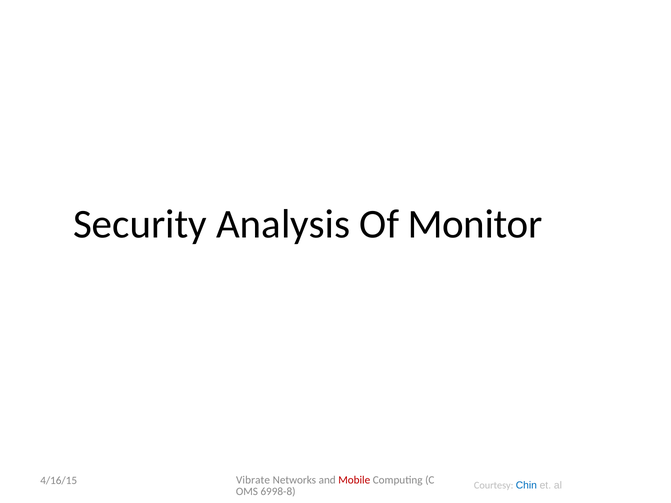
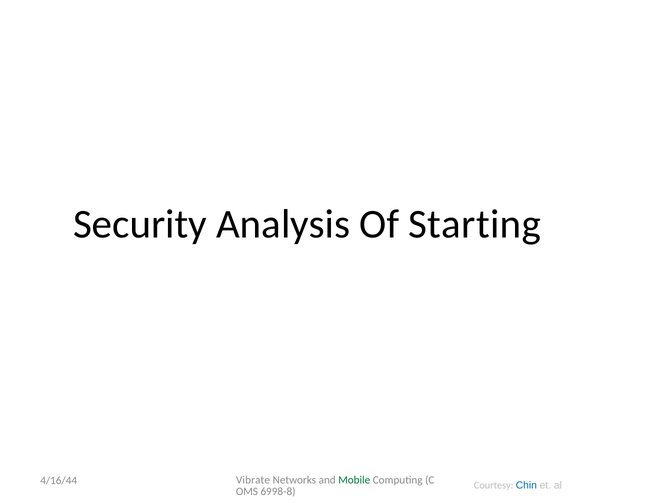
Monitor: Monitor -> Starting
Mobile colour: red -> green
4/16/15: 4/16/15 -> 4/16/44
